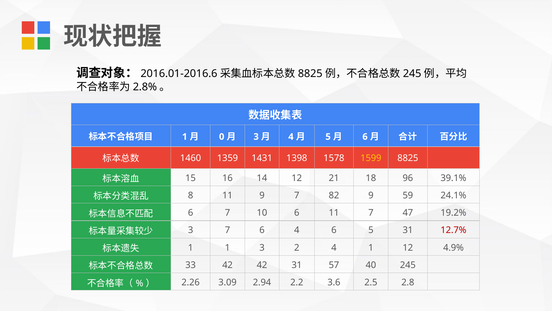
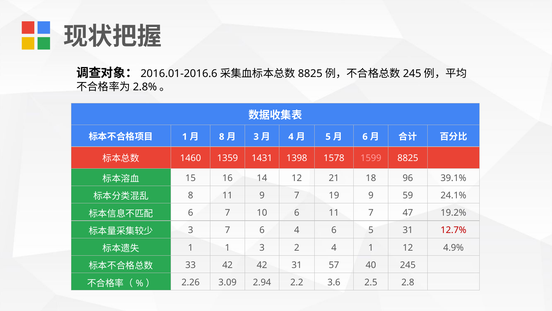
0 at (222, 137): 0 -> 8
1599 colour: yellow -> pink
82: 82 -> 19
